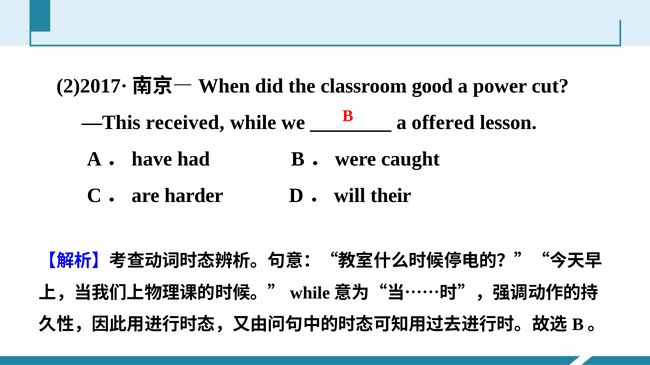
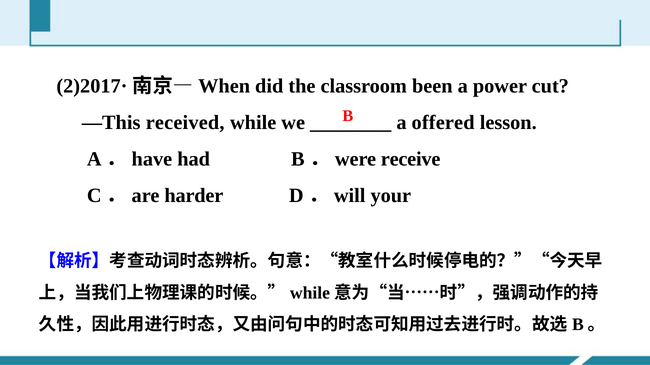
good: good -> been
caught: caught -> receive
their: their -> your
